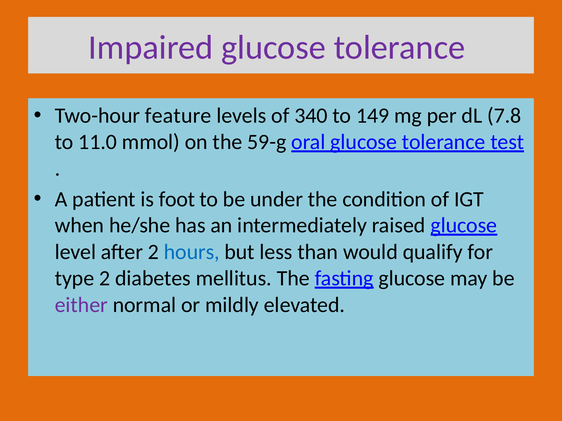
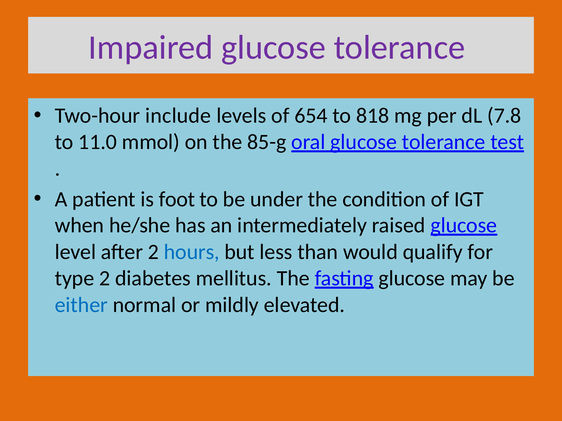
feature: feature -> include
340: 340 -> 654
149: 149 -> 818
59-g: 59-g -> 85-g
either colour: purple -> blue
